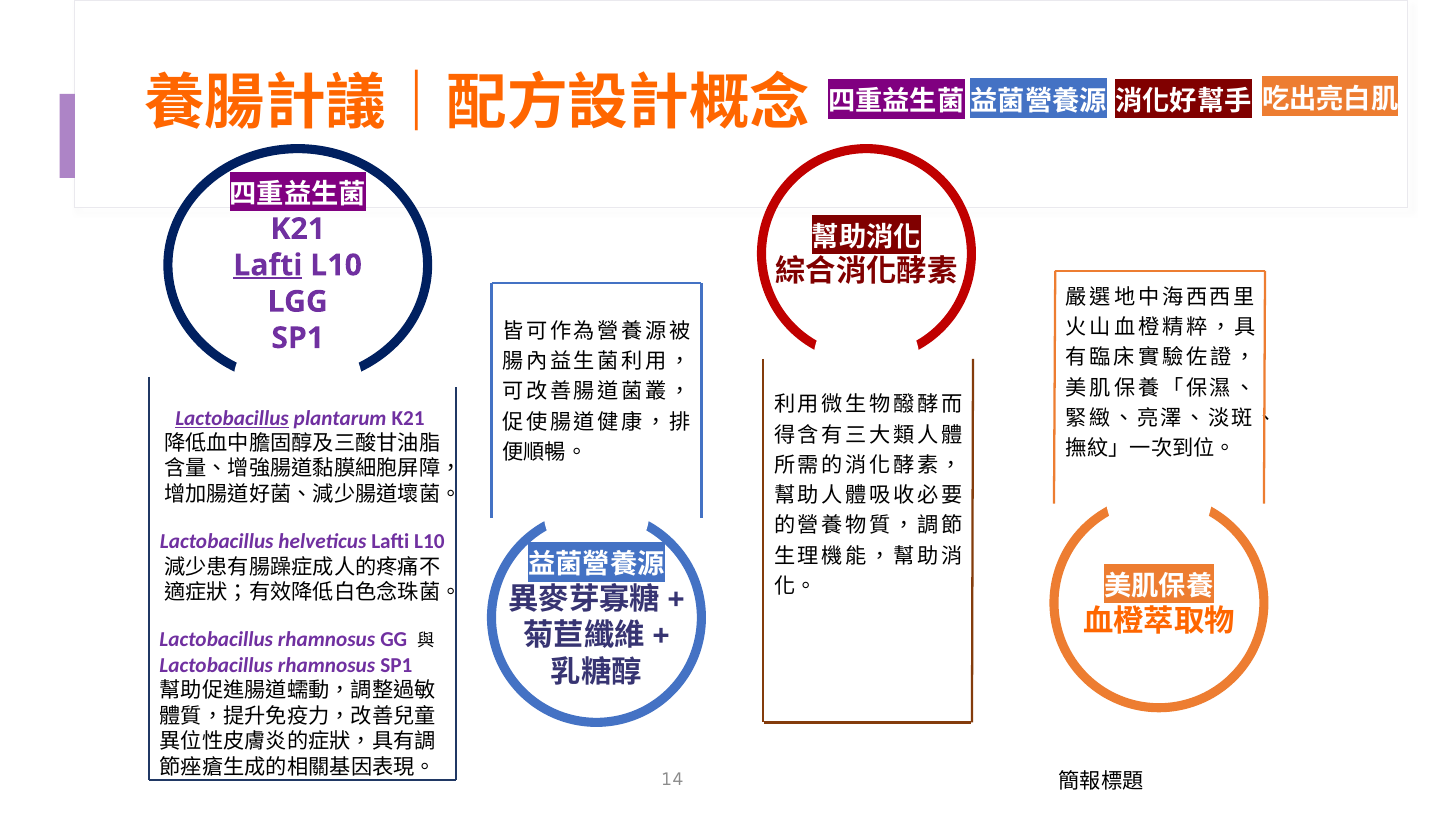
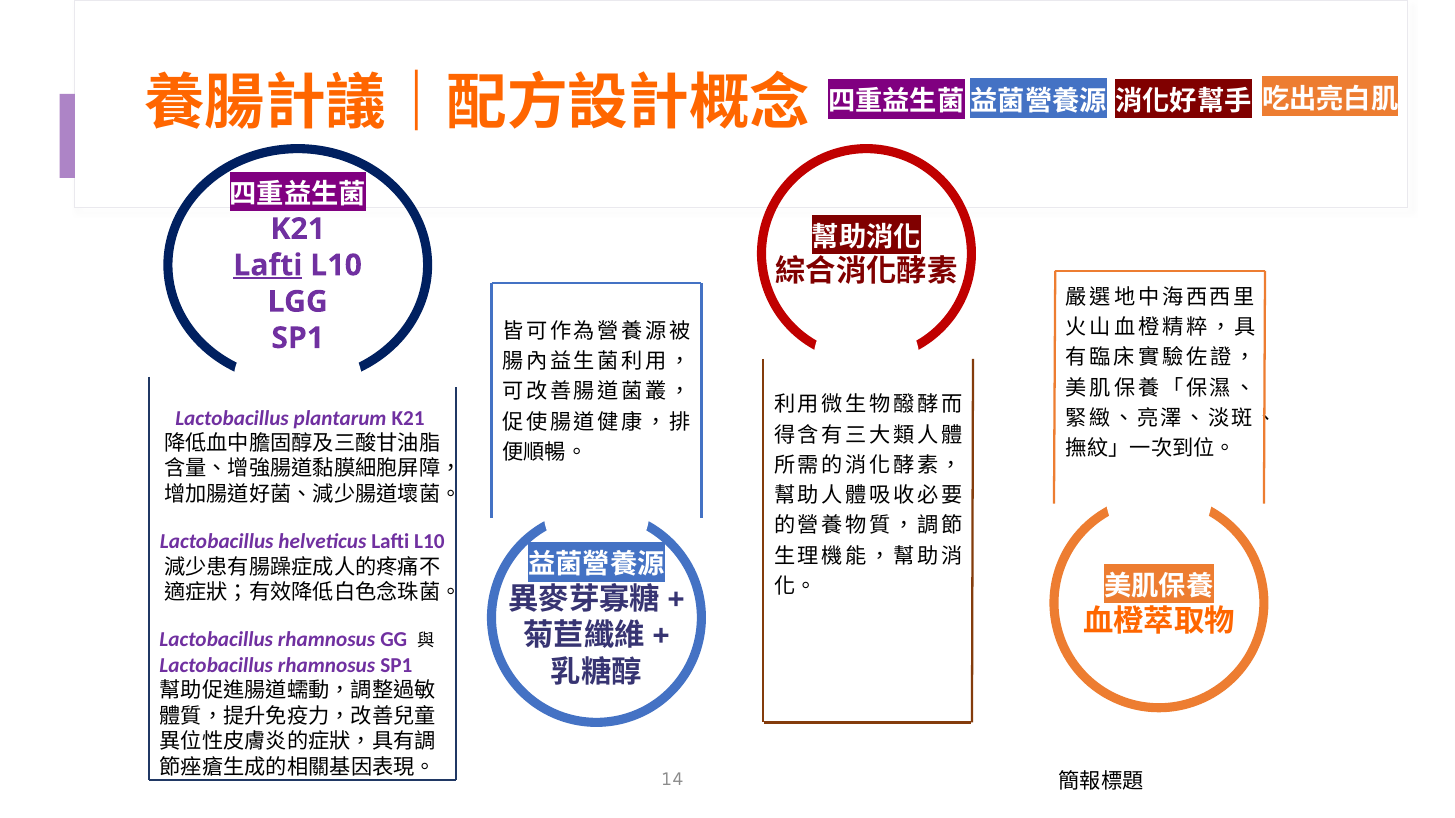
Lactobacillus at (232, 418) underline: present -> none
